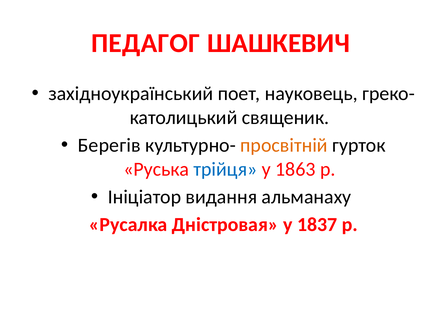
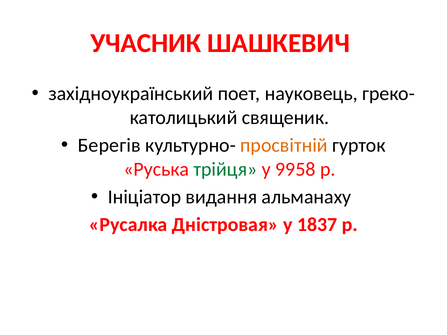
ПЕДАГОГ: ПЕДАГОГ -> УЧАСНИК
трійця colour: blue -> green
1863: 1863 -> 9958
